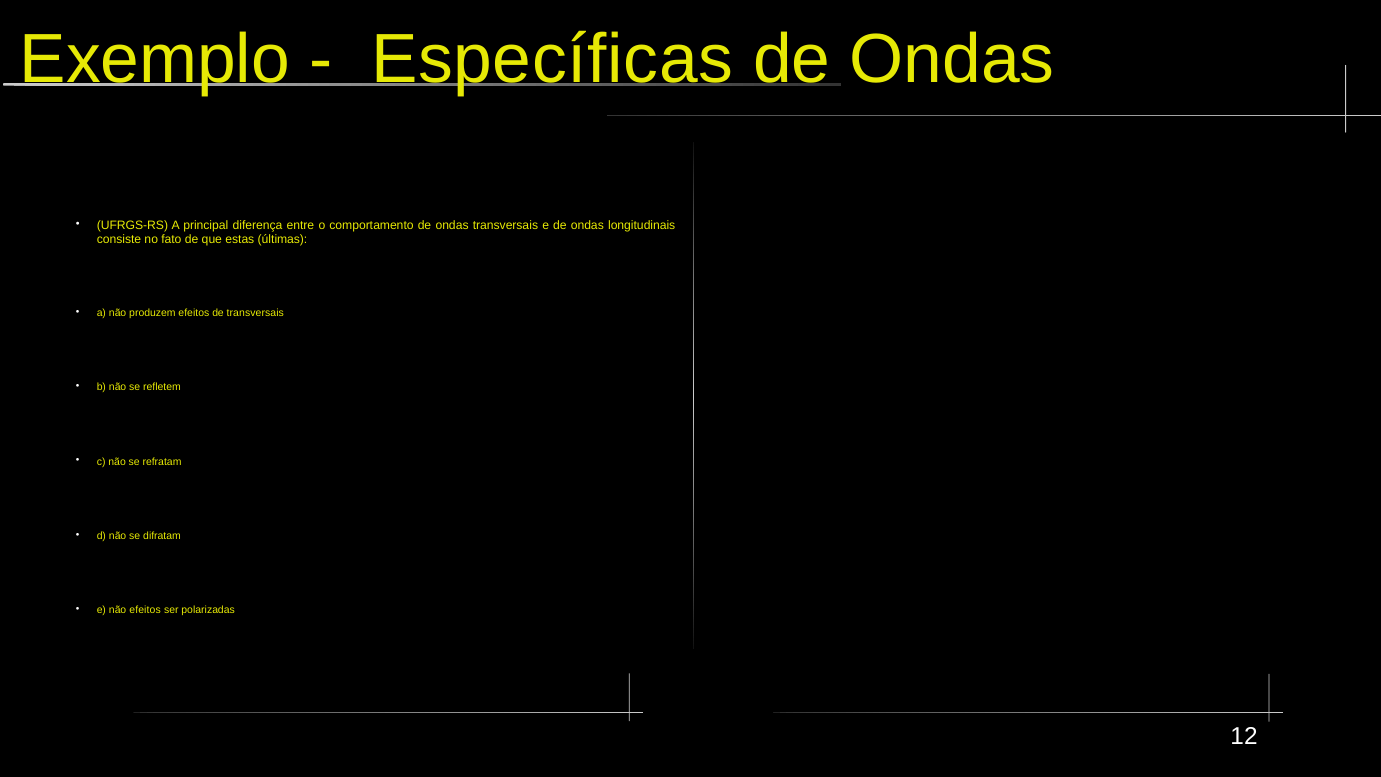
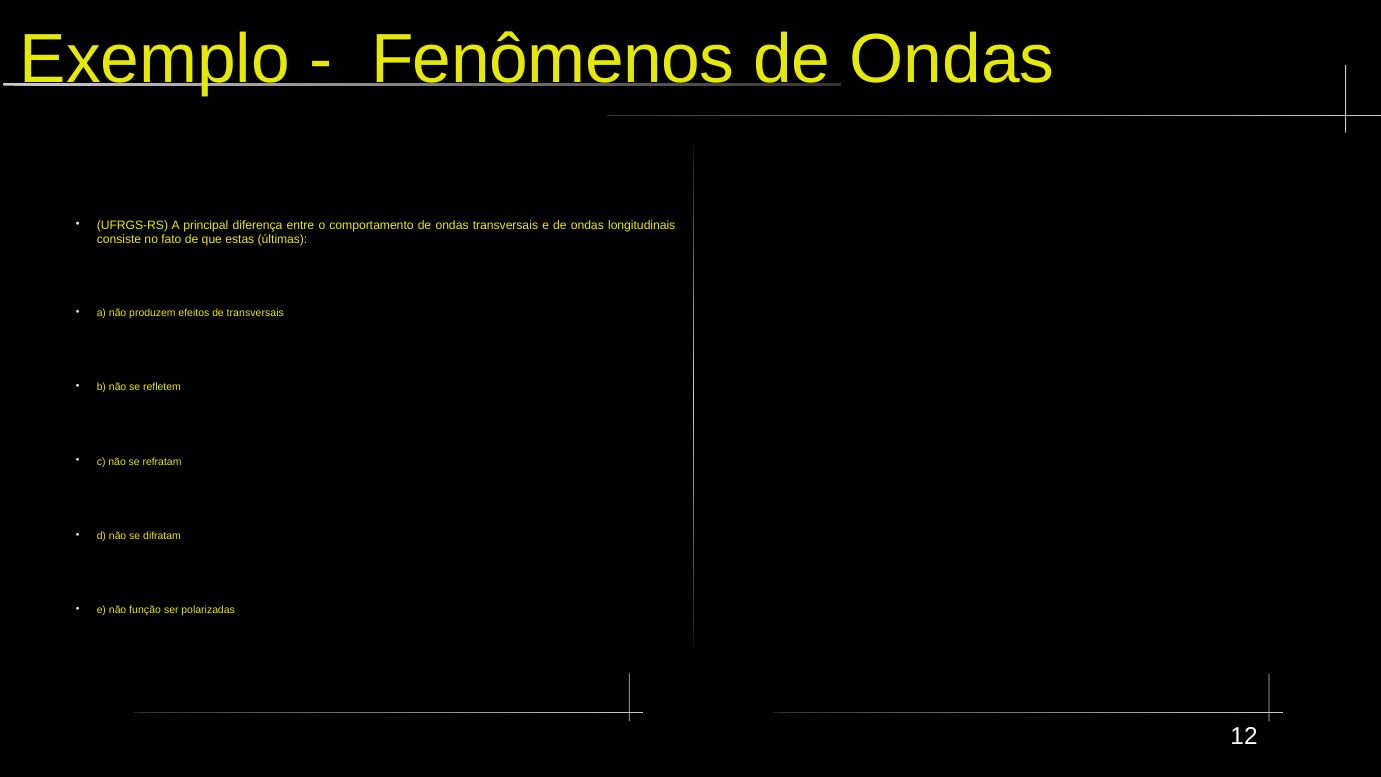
Específicas: Específicas -> Fenômenos
não efeitos: efeitos -> função
